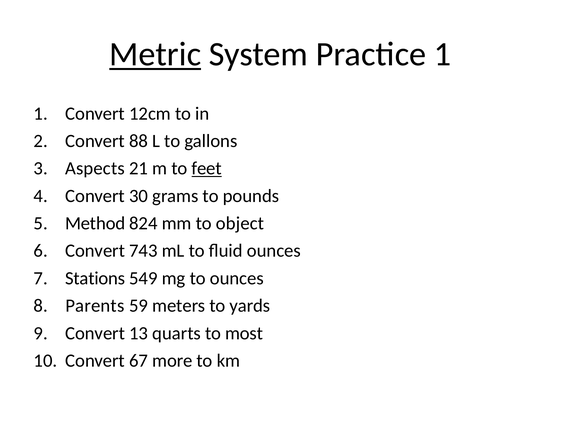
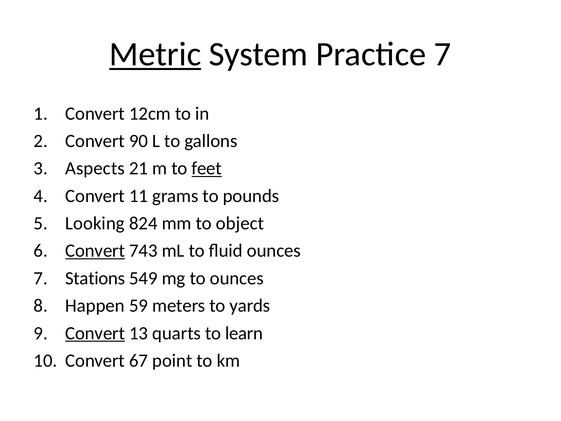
Practice 1: 1 -> 7
88: 88 -> 90
30: 30 -> 11
Method: Method -> Looking
Convert at (95, 251) underline: none -> present
Parents: Parents -> Happen
Convert at (95, 333) underline: none -> present
most: most -> learn
more: more -> point
